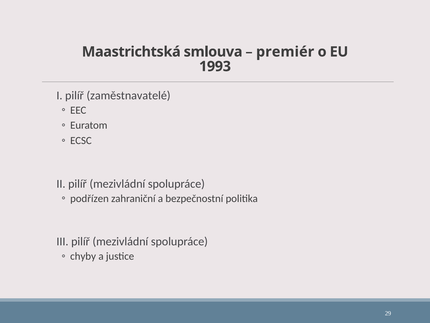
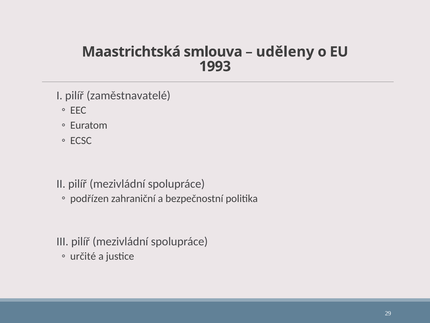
premiér: premiér -> uděleny
chyby: chyby -> určité
